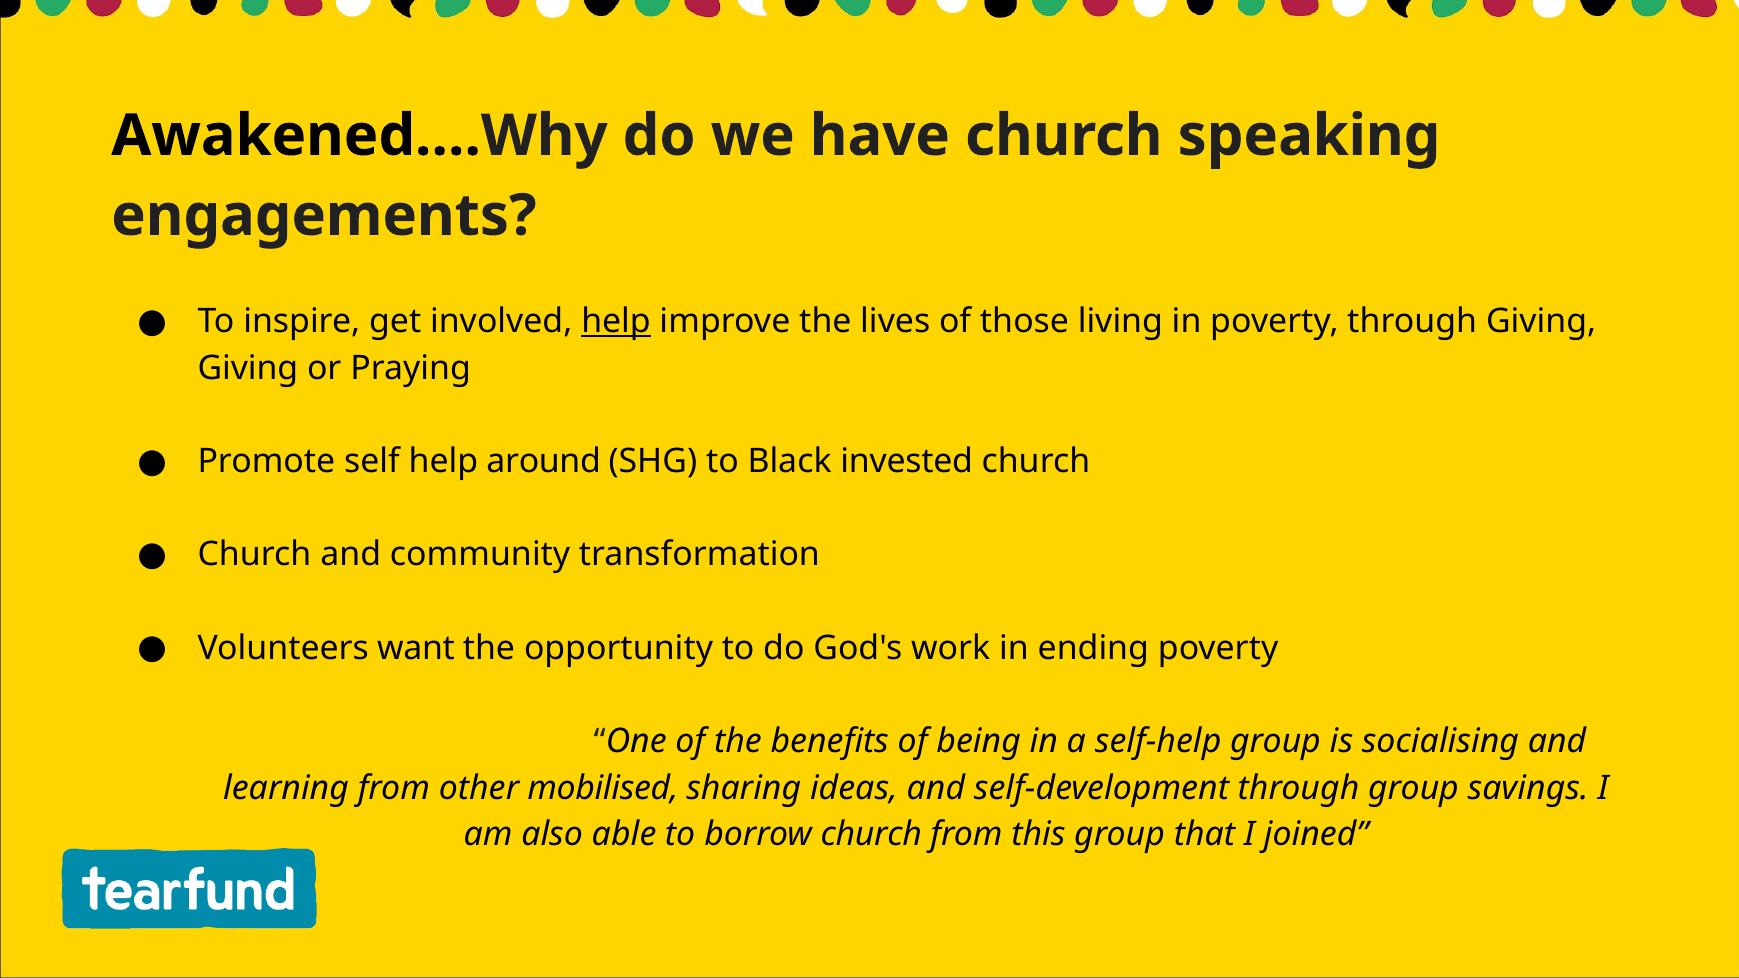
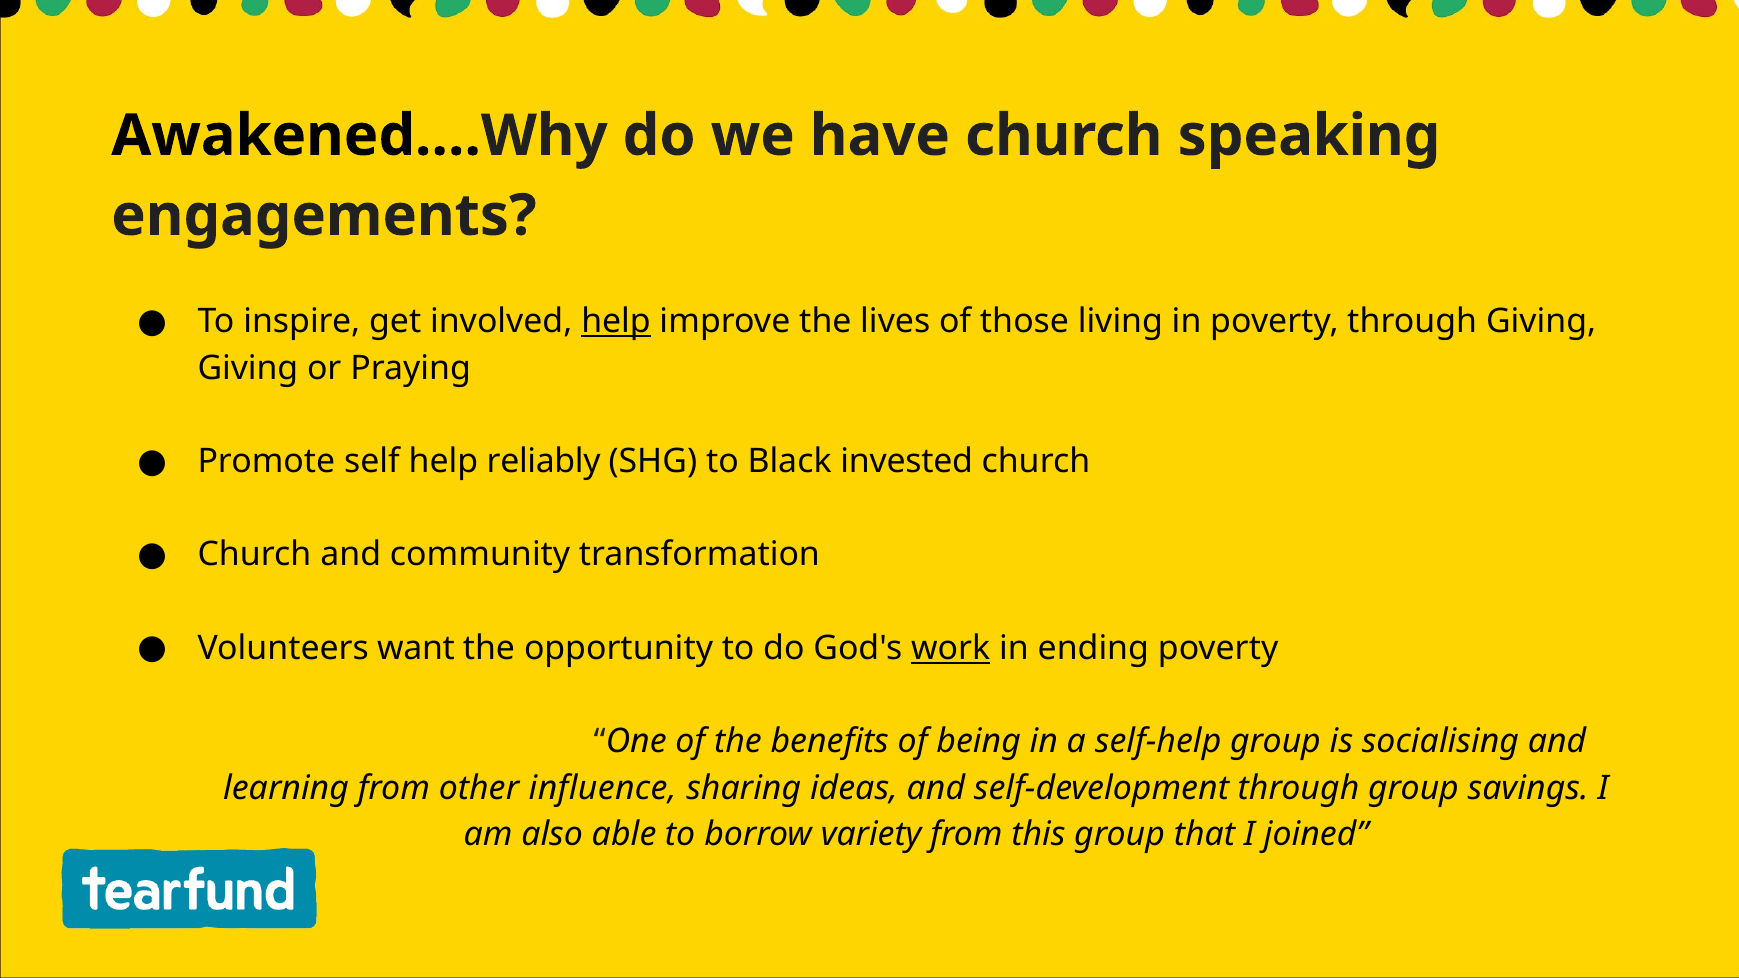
around: around -> reliably
work underline: none -> present
mobilised: mobilised -> influence
borrow church: church -> variety
